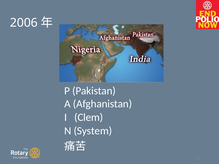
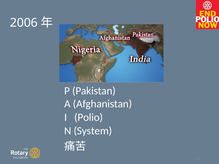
Clem: Clem -> Polio
